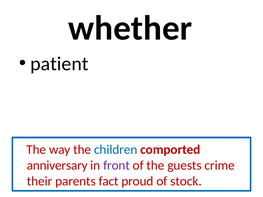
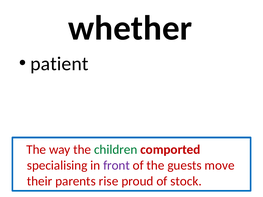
children colour: blue -> green
anniversary: anniversary -> specialising
crime: crime -> move
fact: fact -> rise
